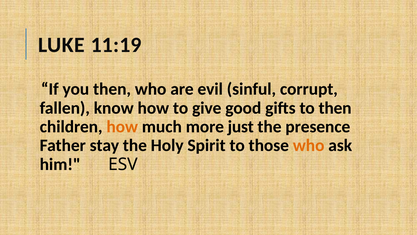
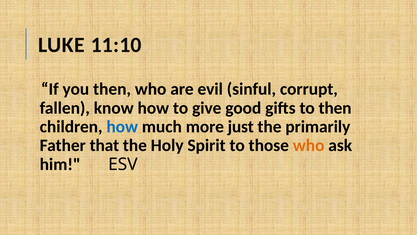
11:19: 11:19 -> 11:10
how at (122, 127) colour: orange -> blue
presence: presence -> primarily
stay: stay -> that
